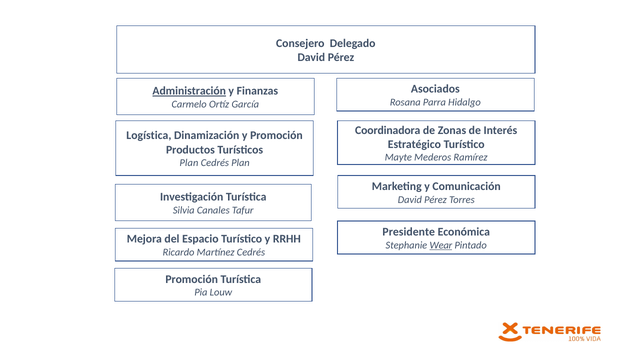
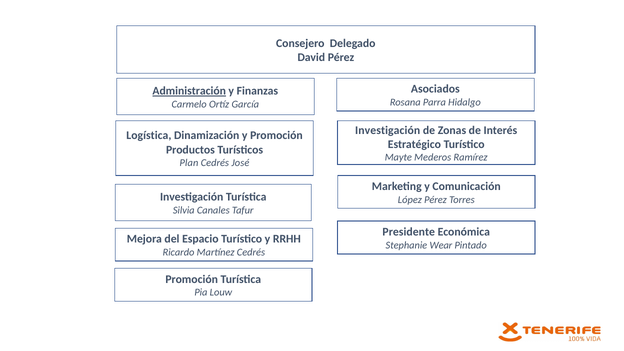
Coordinadora at (388, 130): Coordinadora -> Investigación
Cedrés Plan: Plan -> José
David at (410, 200): David -> López
Wear underline: present -> none
